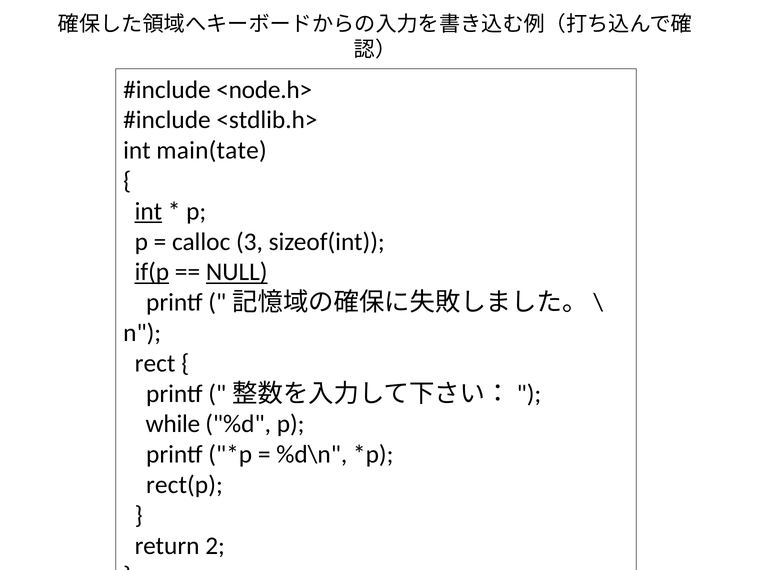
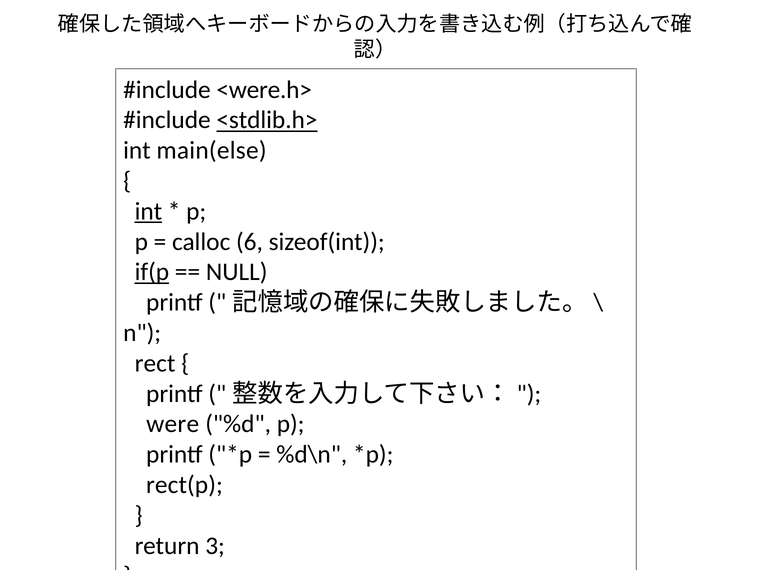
<node.h>: <node.h> -> <were.h>
<stdlib.h> underline: none -> present
main(tate: main(tate -> main(else
3: 3 -> 6
NULL underline: present -> none
while: while -> were
2: 2 -> 3
